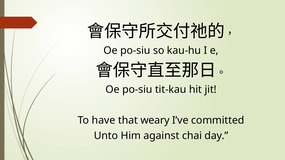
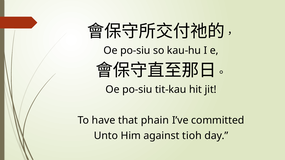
weary: weary -> phain
chai: chai -> tioh
